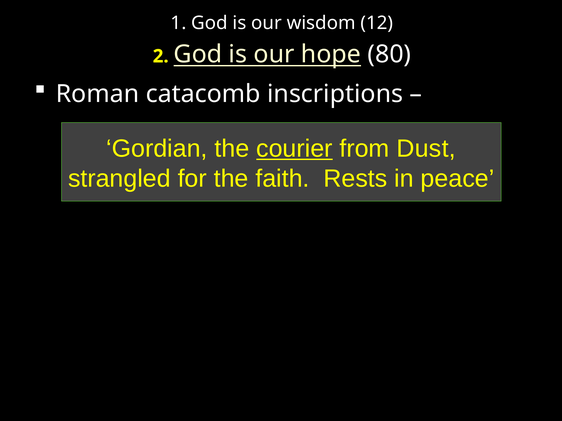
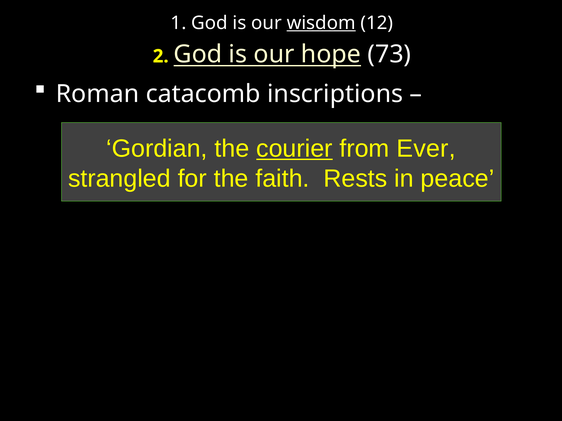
wisdom underline: none -> present
80: 80 -> 73
Dust: Dust -> Ever
